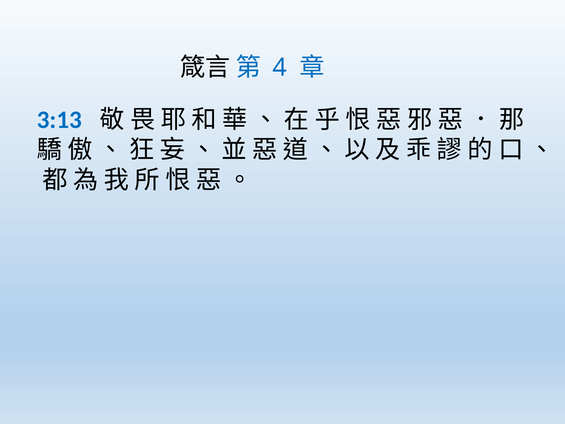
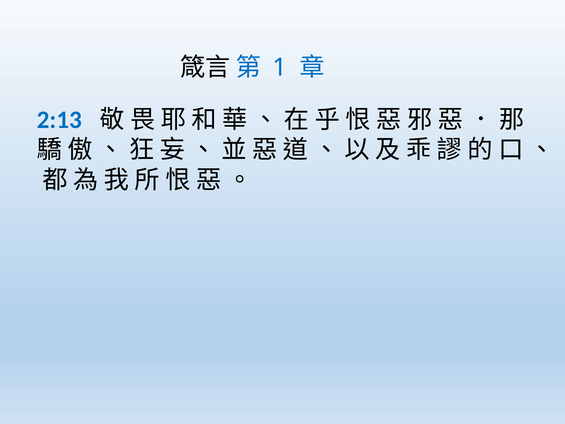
4: 4 -> 1
3:13: 3:13 -> 2:13
